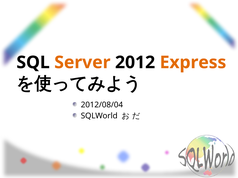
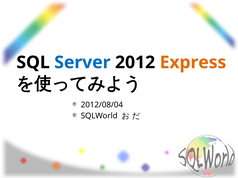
Server colour: orange -> blue
